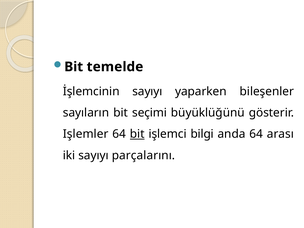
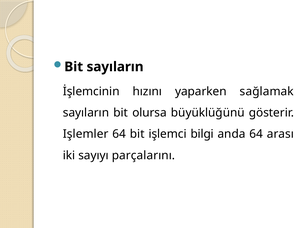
Bit temelde: temelde -> sayıların
İşlemcinin sayıyı: sayıyı -> hızını
bileşenler: bileşenler -> sağlamak
seçimi: seçimi -> olursa
bit at (137, 134) underline: present -> none
